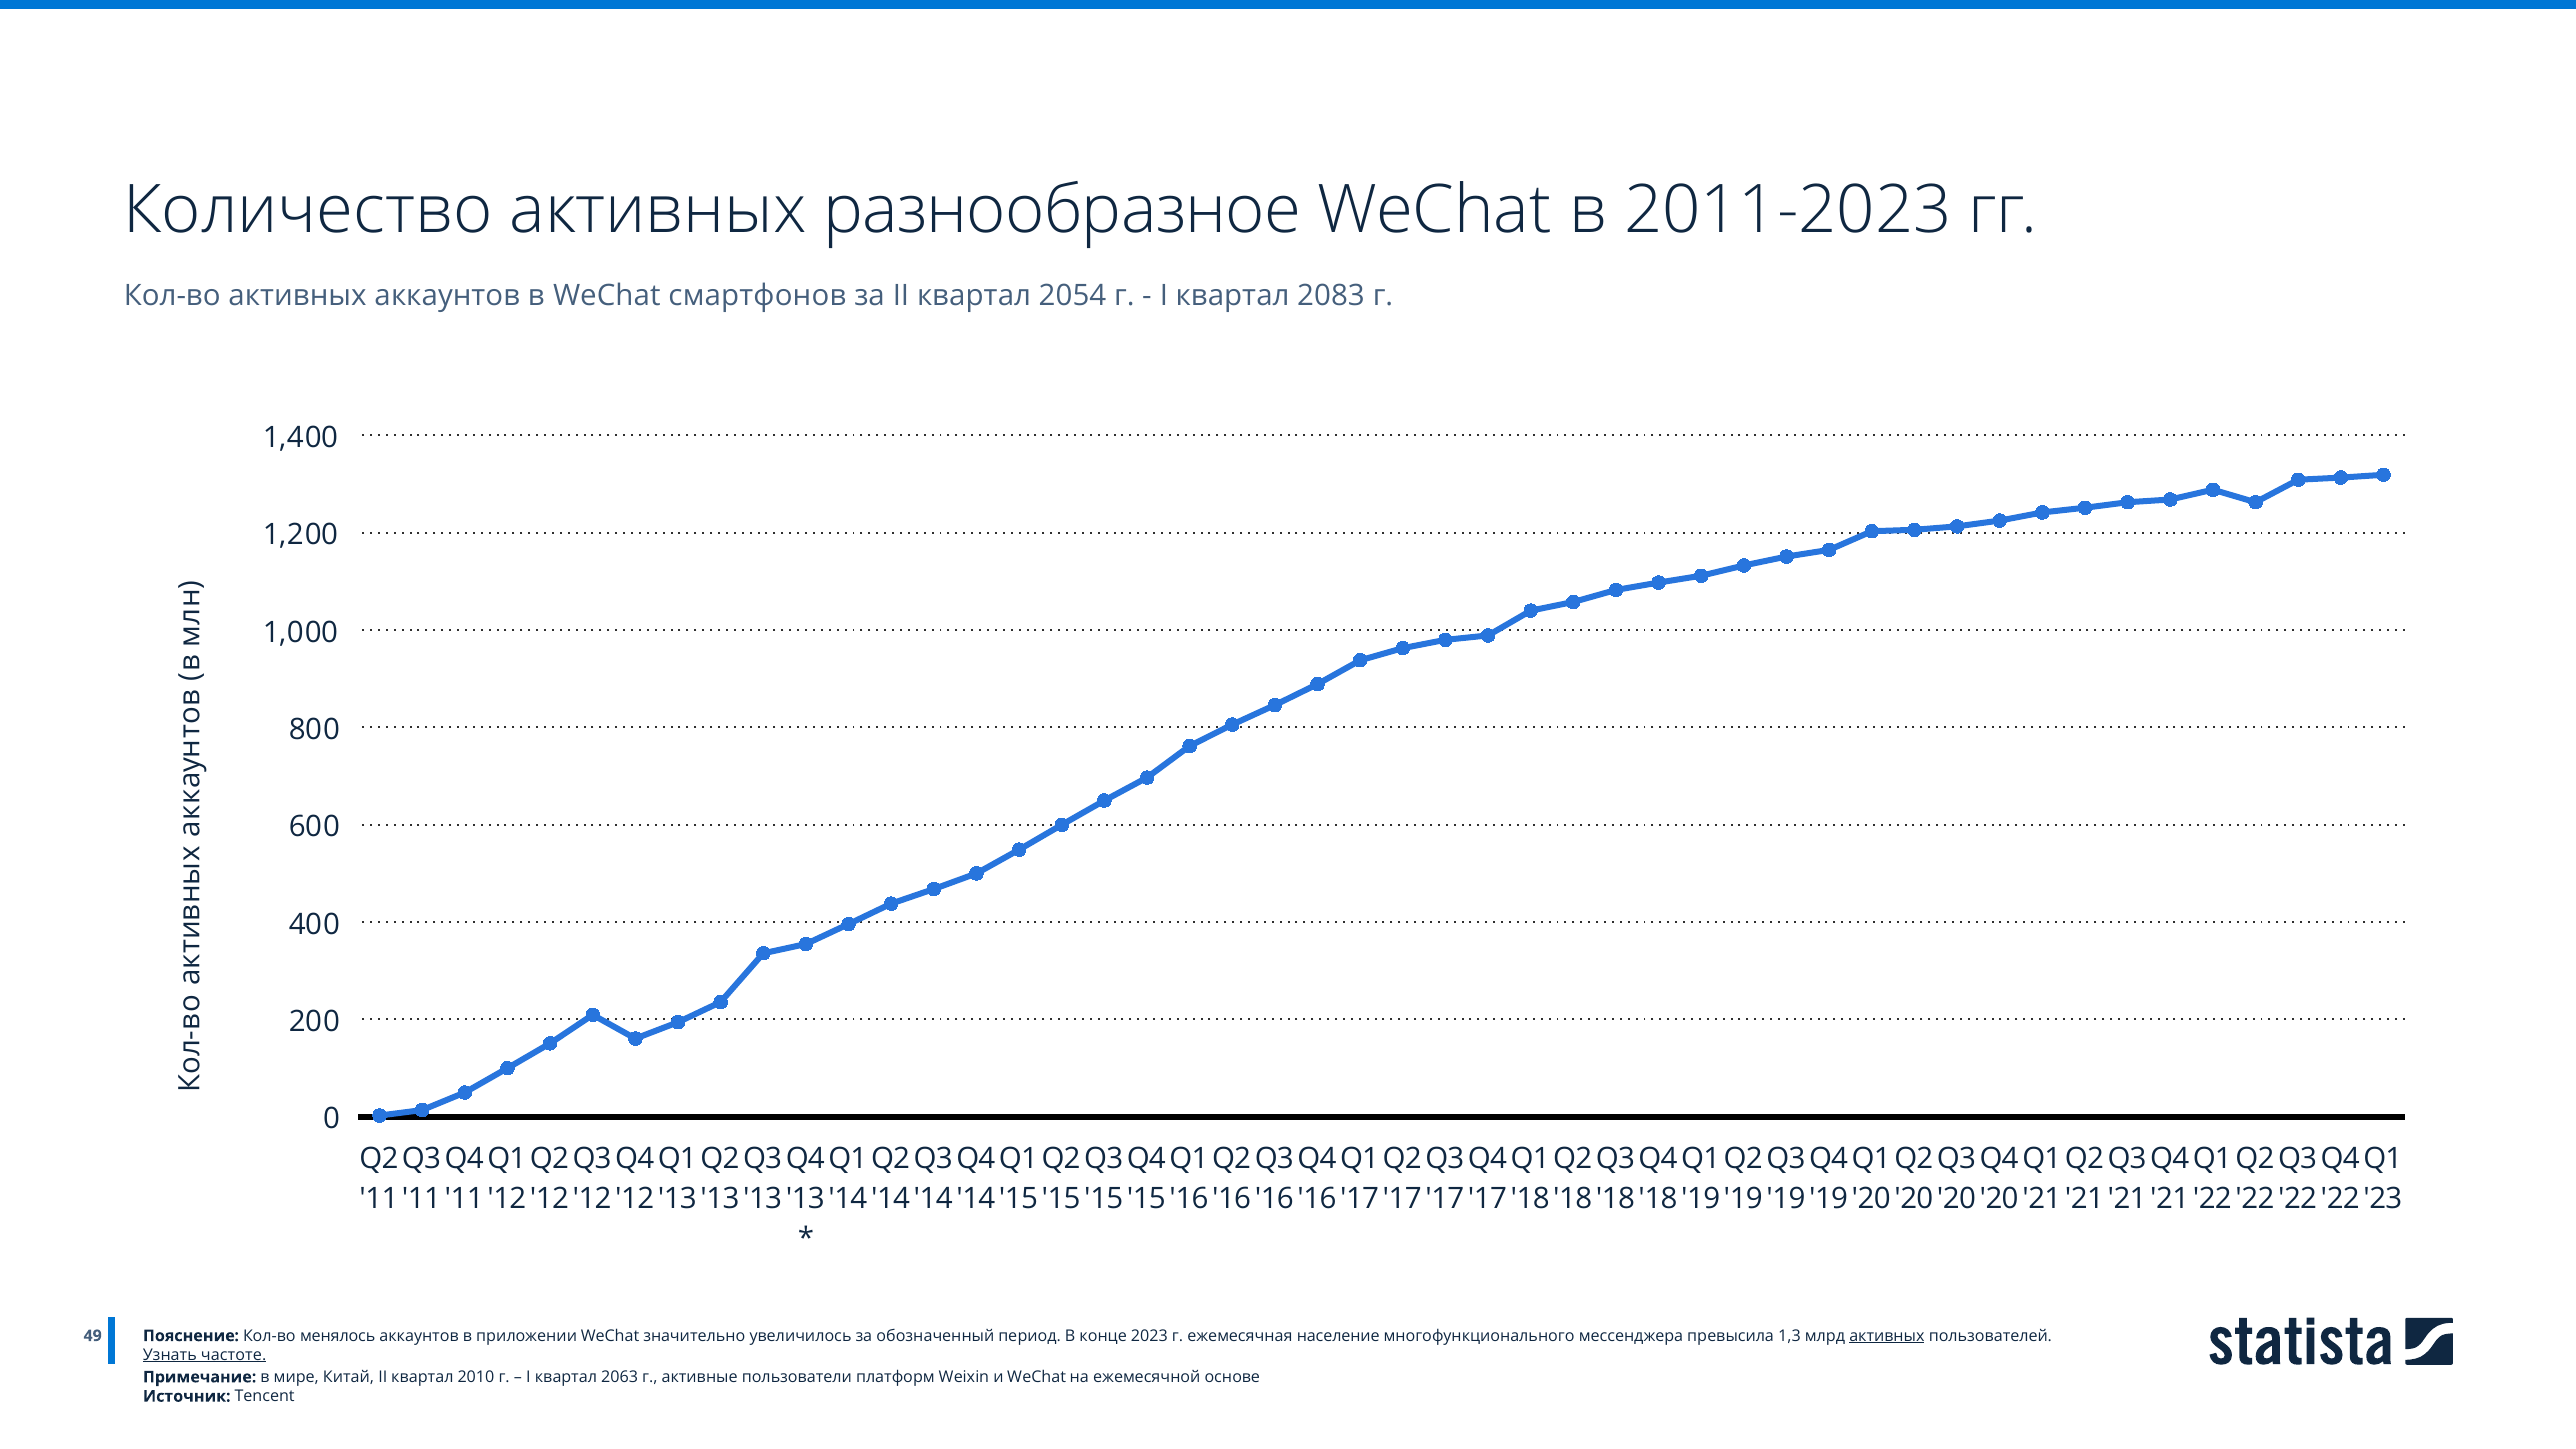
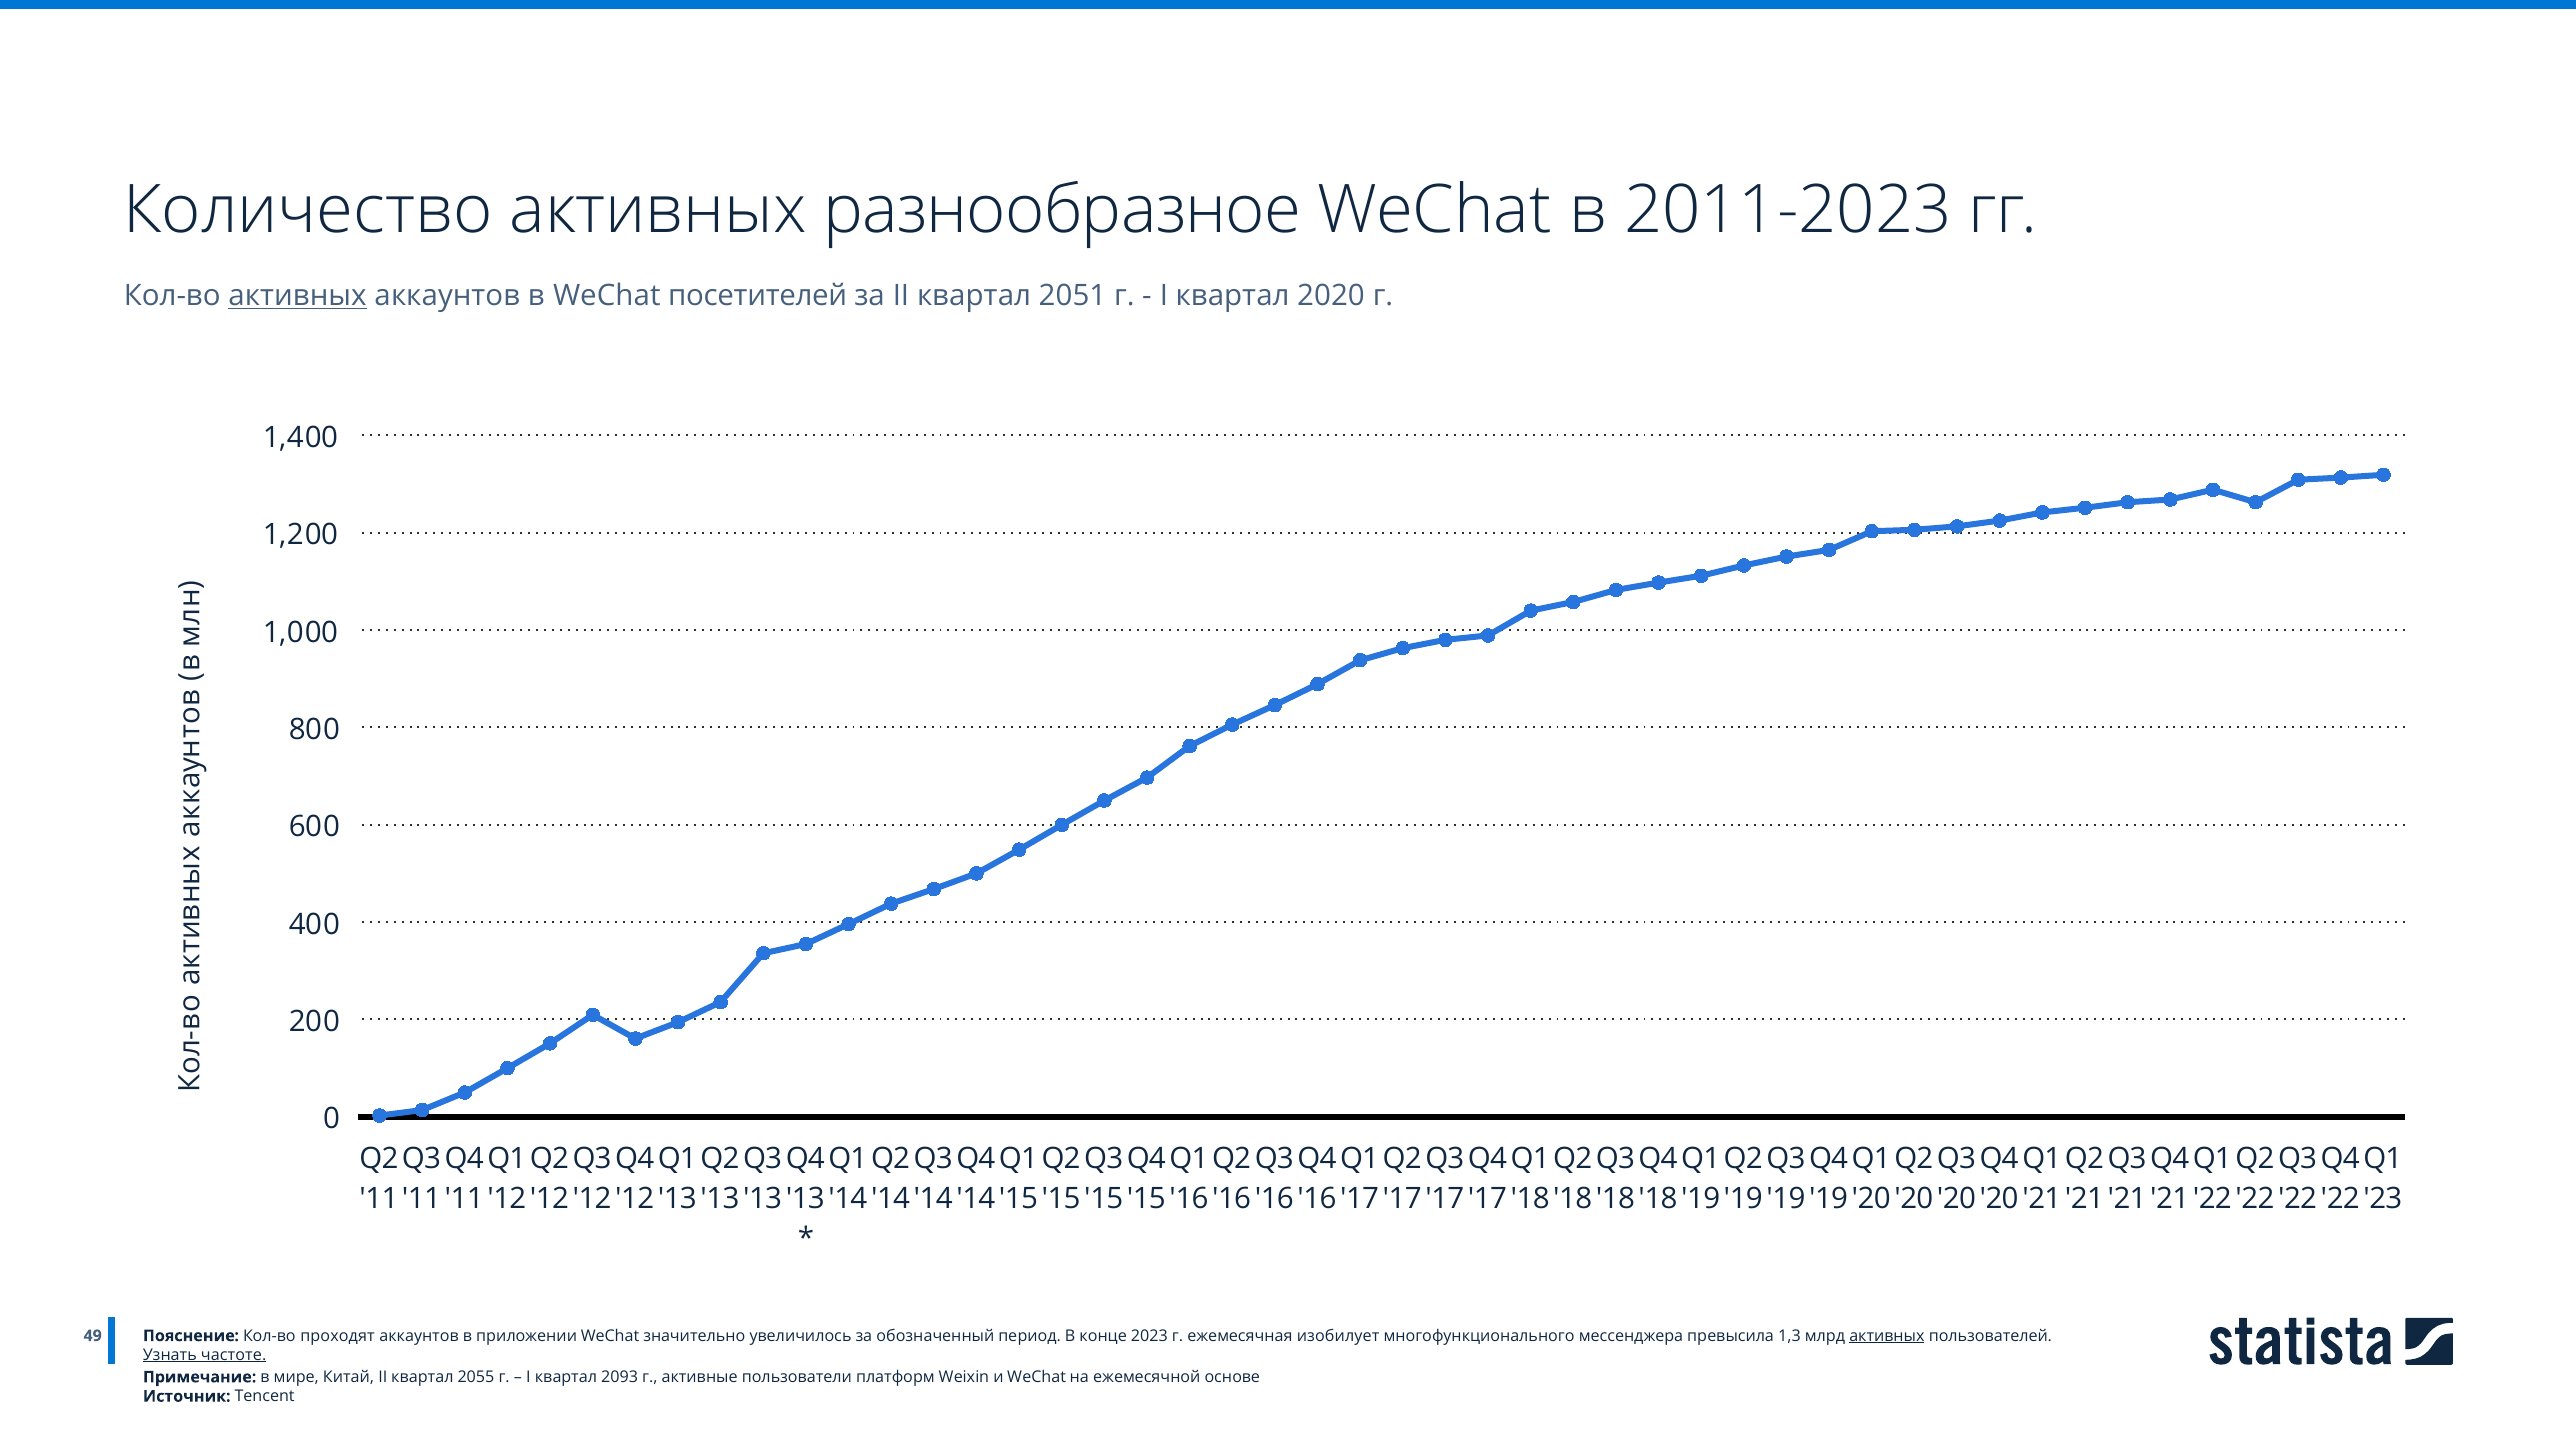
активных at (298, 296) underline: none -> present
смартфонов: смартфонов -> посетителей
2054: 2054 -> 2051
2083: 2083 -> 2020
менялось: менялось -> проходят
население: население -> изобилует
2010: 2010 -> 2055
2063: 2063 -> 2093
